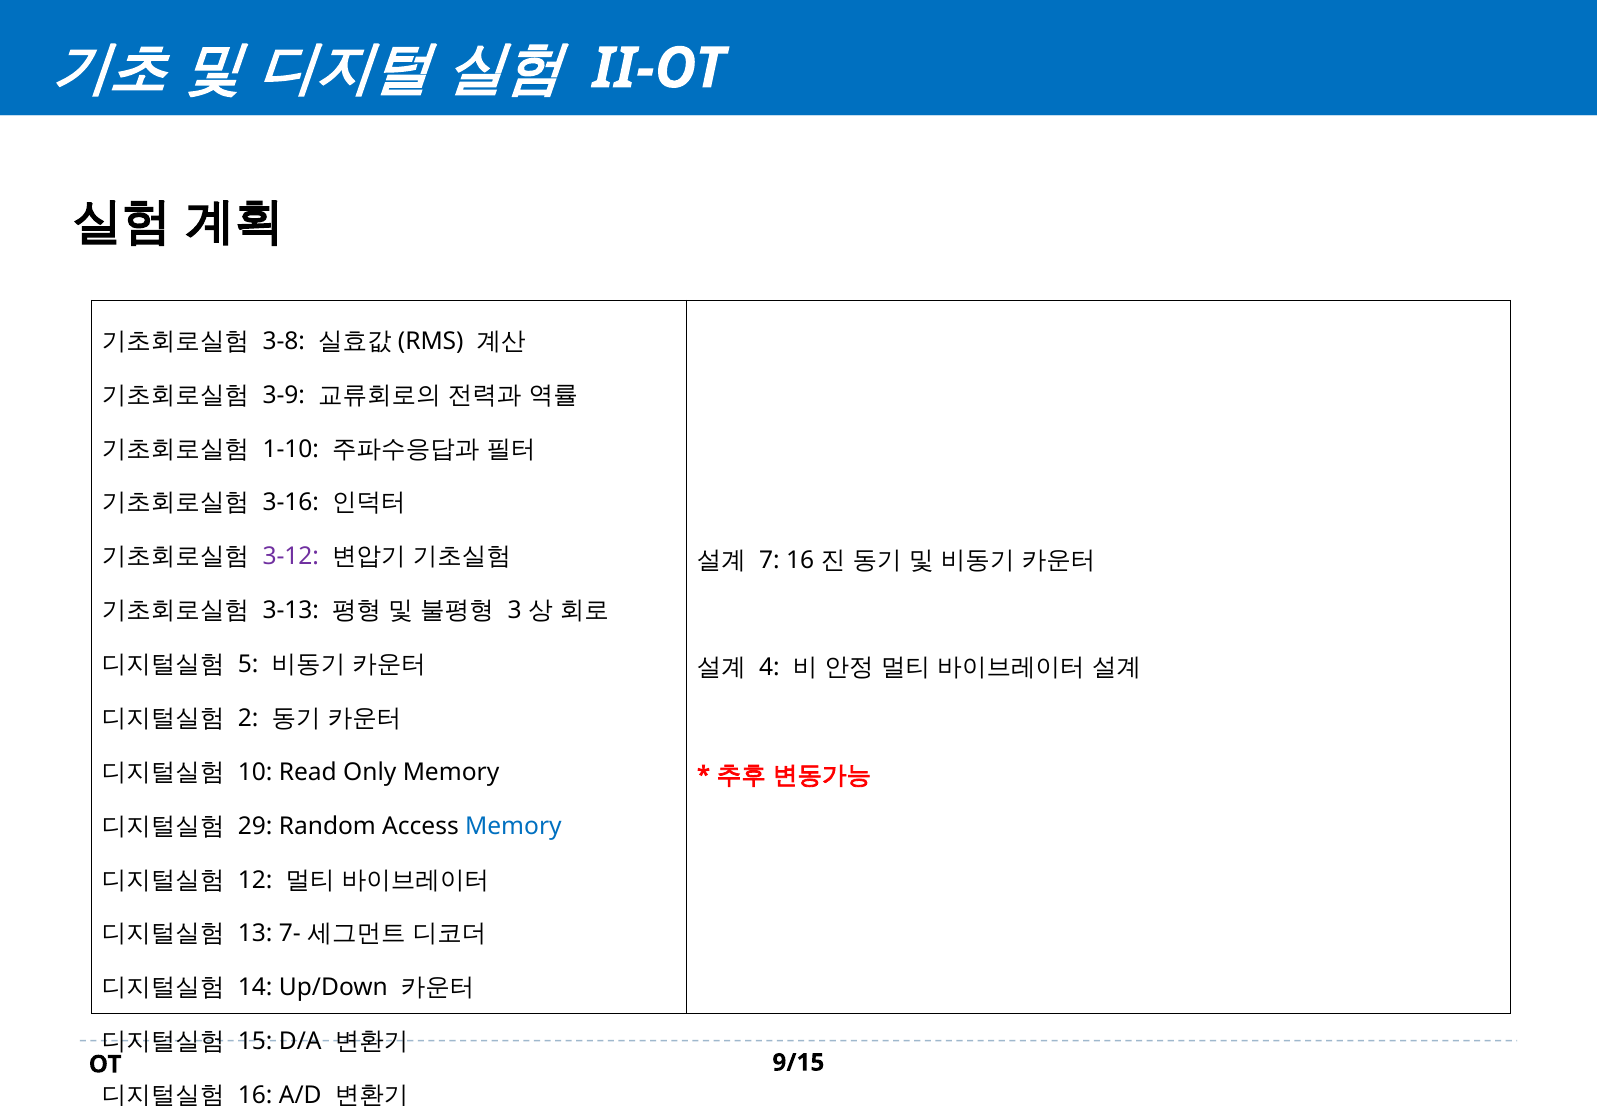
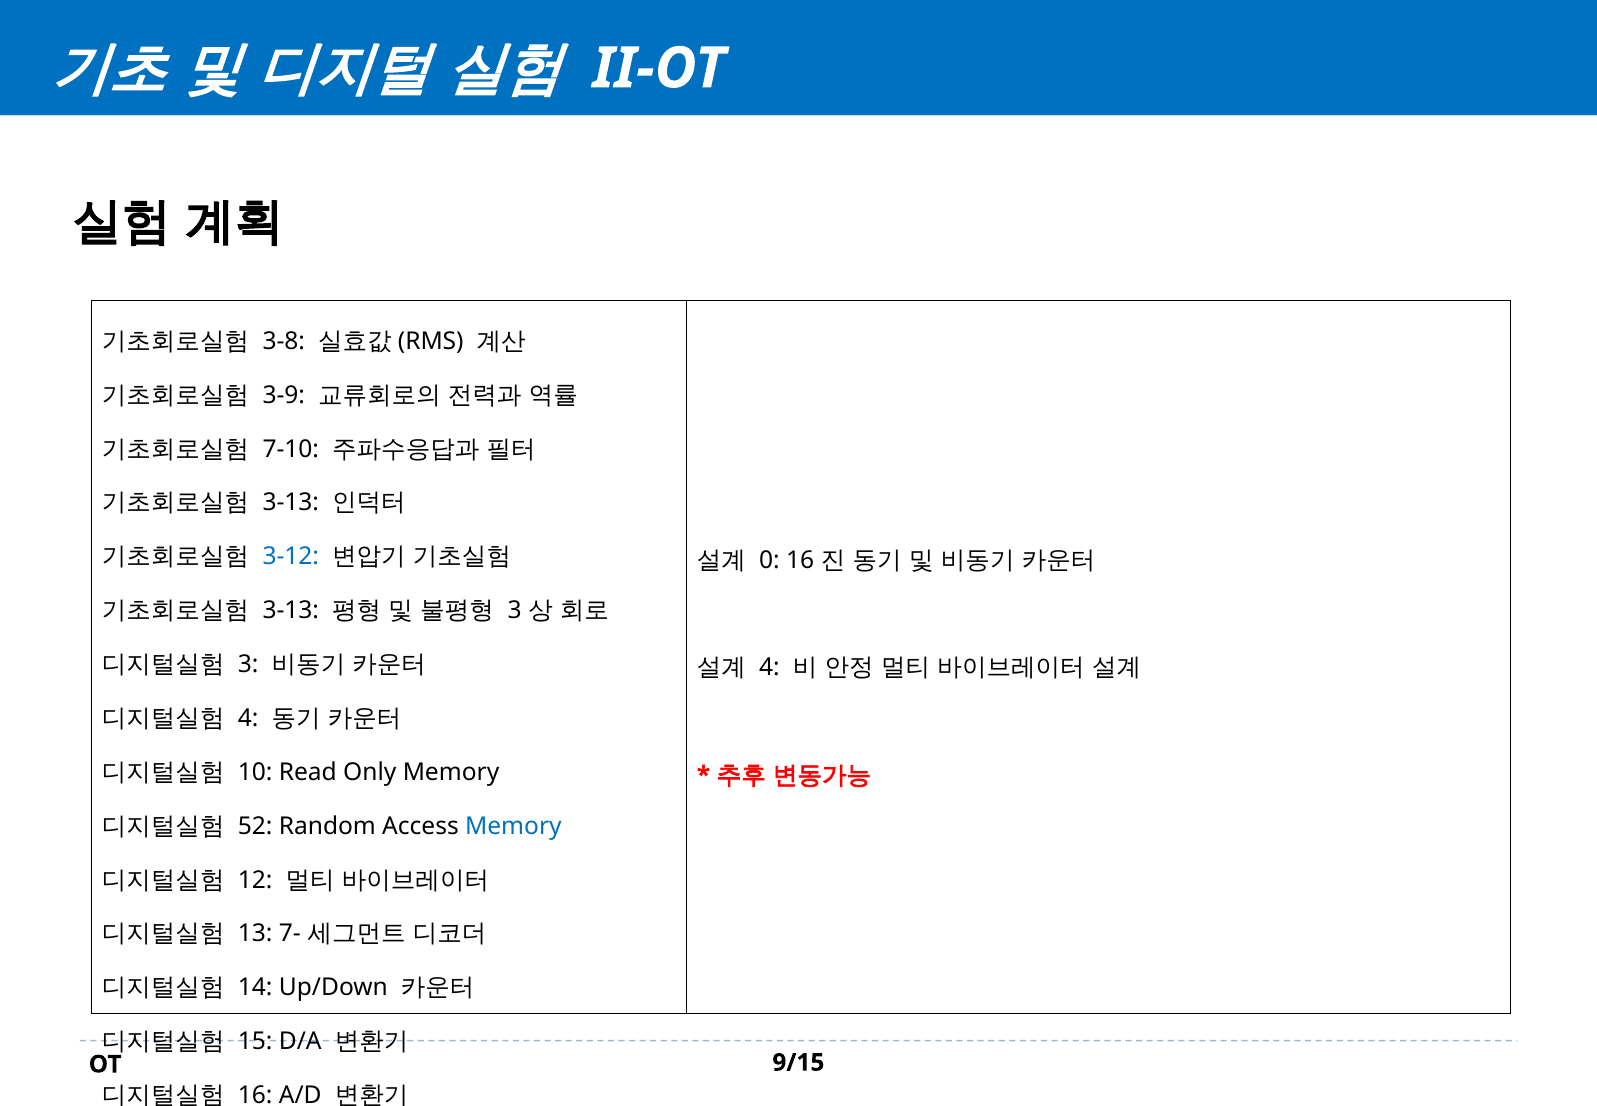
1-10: 1-10 -> 7-10
3-16 at (291, 503): 3-16 -> 3-13
3-12 colour: purple -> blue
7: 7 -> 0
5 at (248, 664): 5 -> 3
2 at (248, 718): 2 -> 4
29: 29 -> 52
